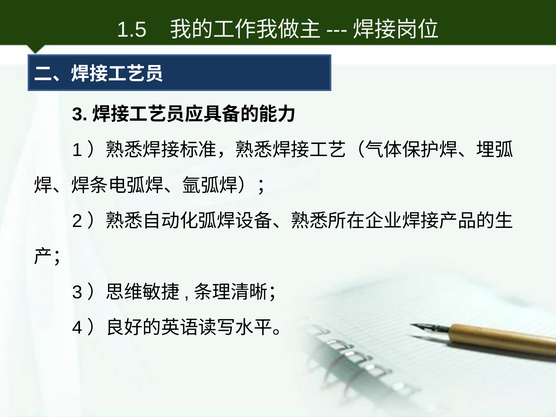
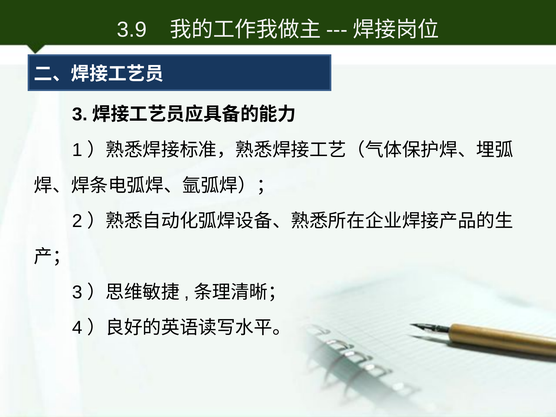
1.5: 1.5 -> 3.9
